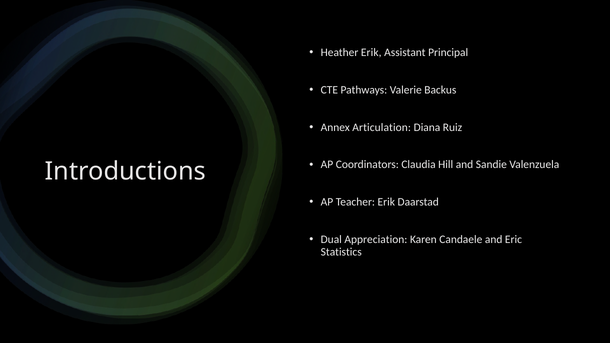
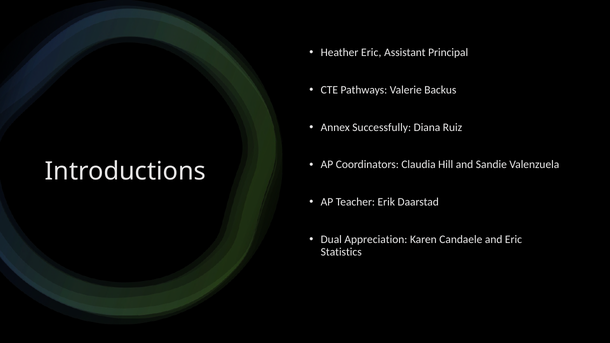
Heather Erik: Erik -> Eric
Articulation: Articulation -> Successfully
